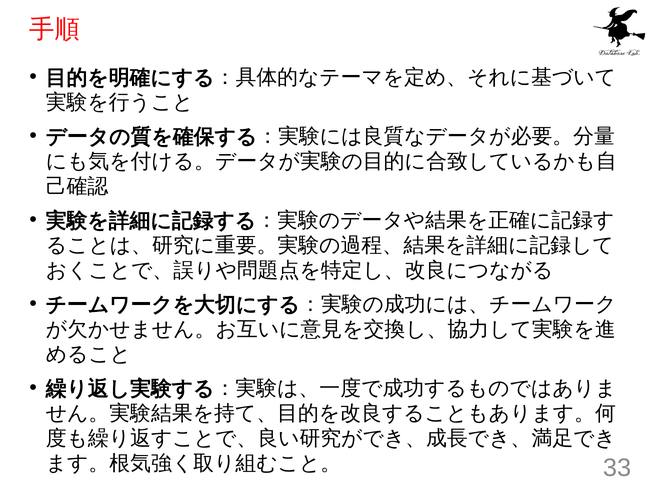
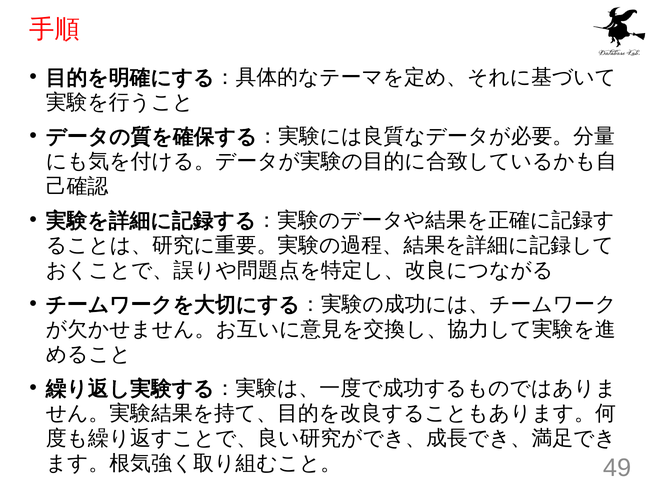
33: 33 -> 49
